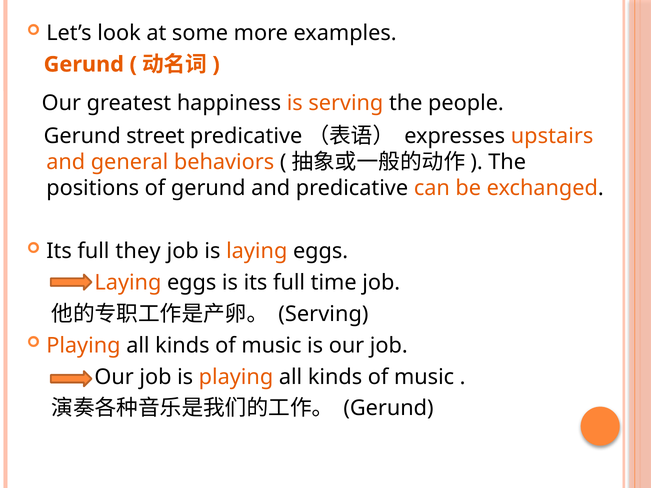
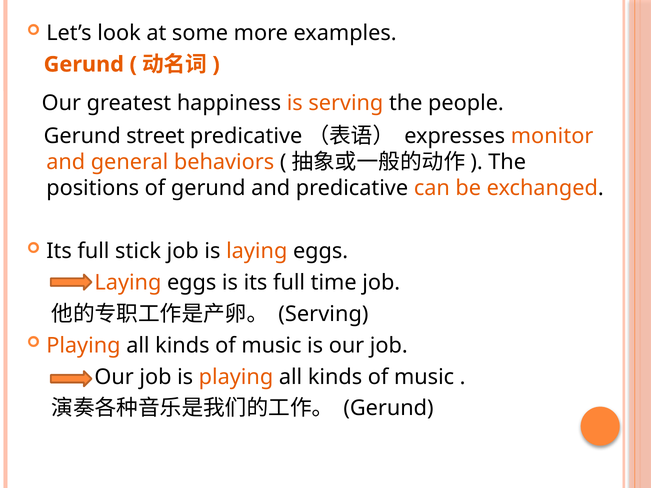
upstairs: upstairs -> monitor
they: they -> stick
